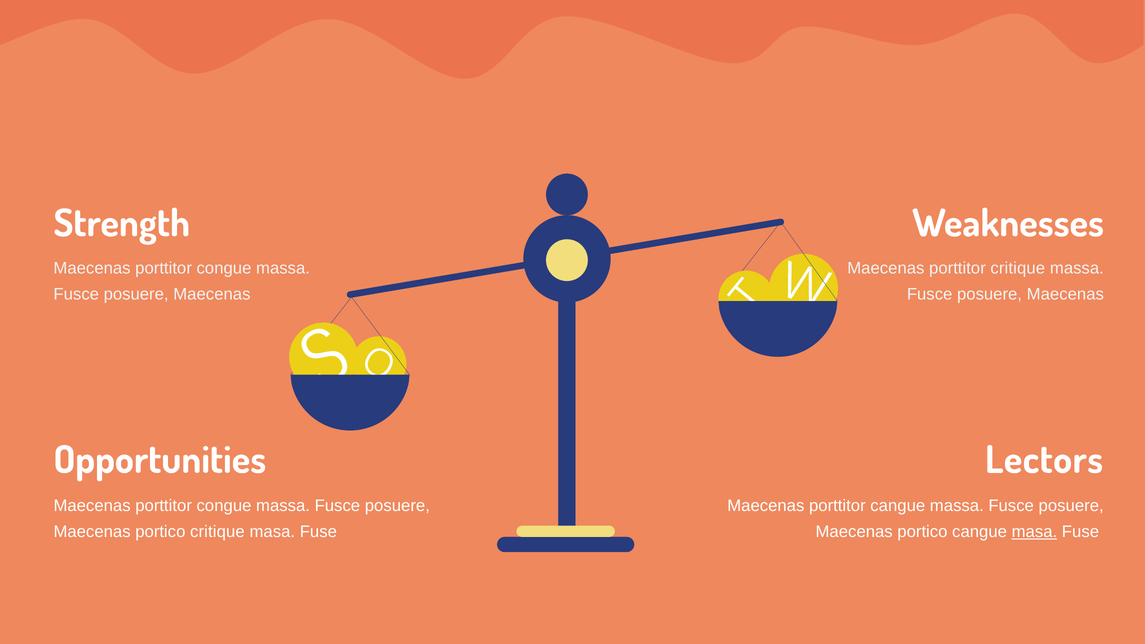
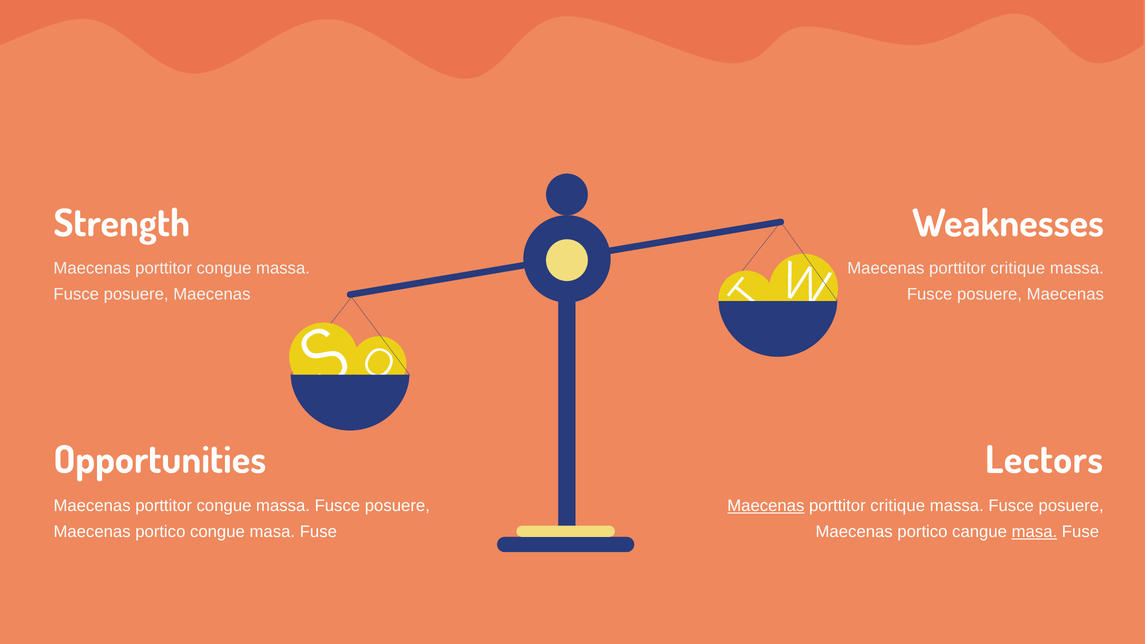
Maecenas at (766, 506) underline: none -> present
cangue at (898, 506): cangue -> critique
portico critique: critique -> congue
